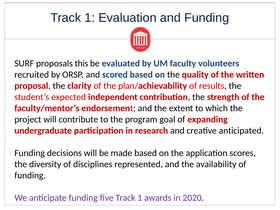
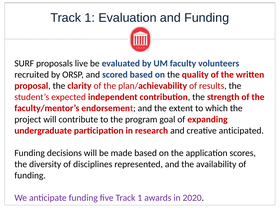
this: this -> live
